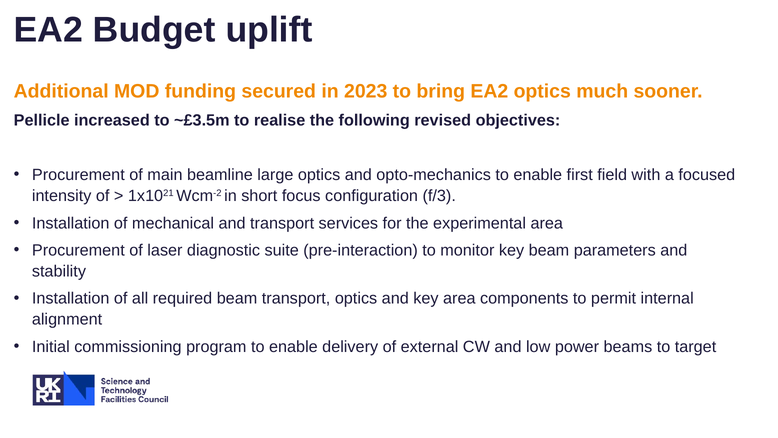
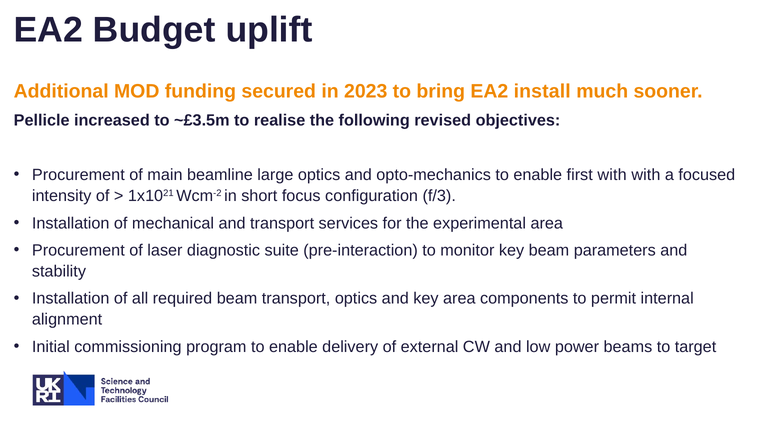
EA2 optics: optics -> install
first field: field -> with
